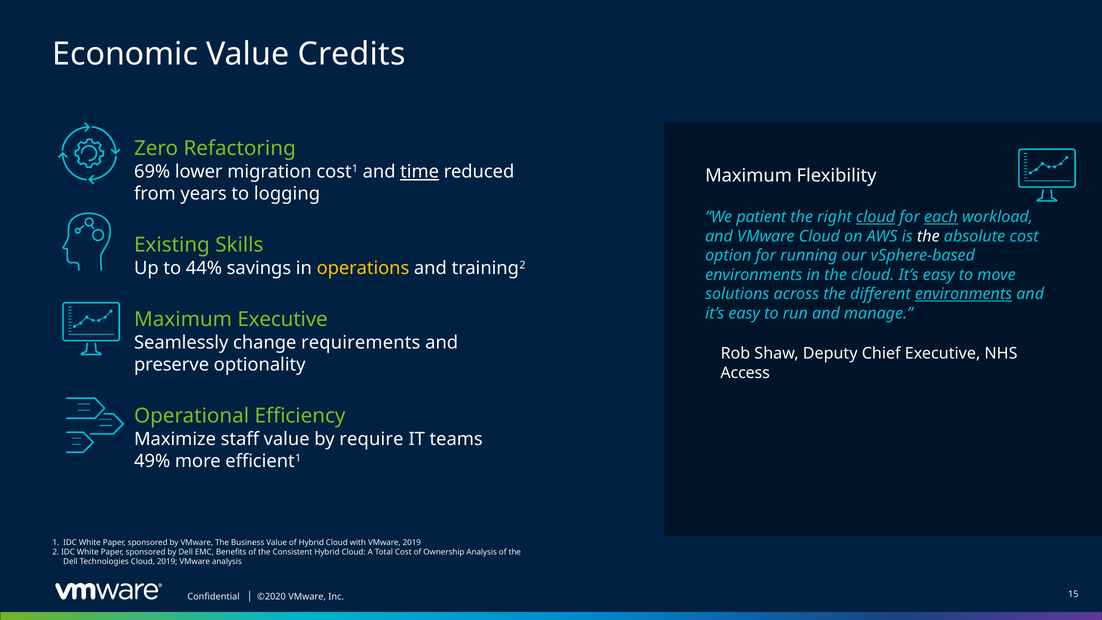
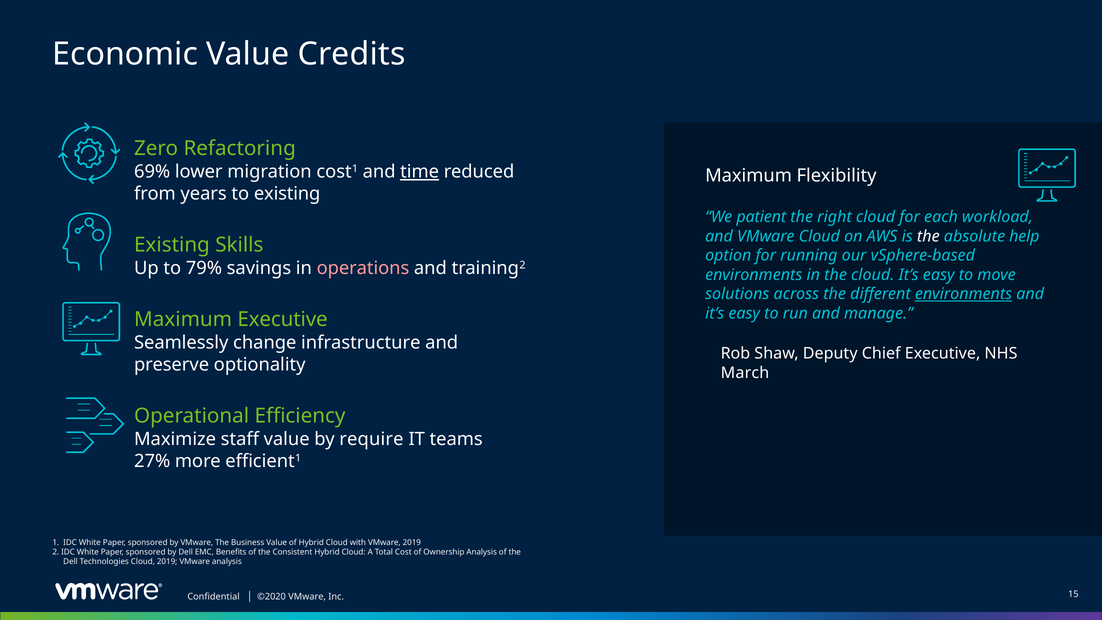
to logging: logging -> existing
cloud at (876, 217) underline: present -> none
each underline: present -> none
absolute cost: cost -> help
44%: 44% -> 79%
operations colour: yellow -> pink
requirements: requirements -> infrastructure
Access: Access -> March
49%: 49% -> 27%
